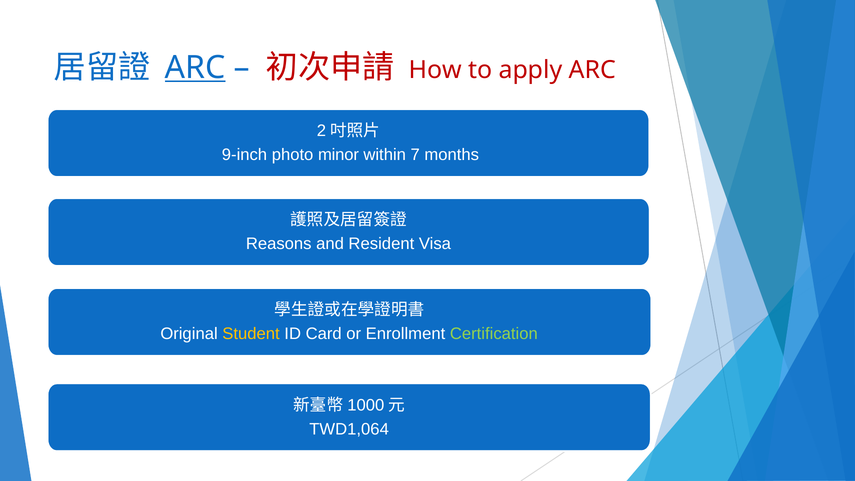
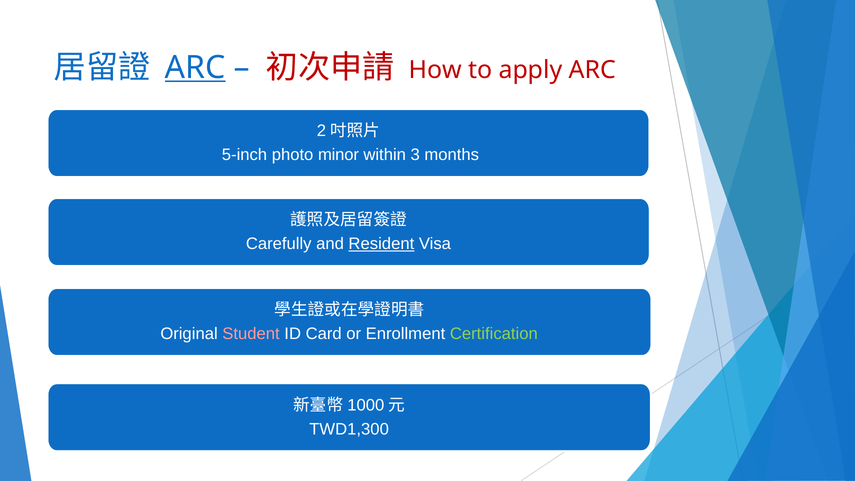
9-inch: 9-inch -> 5-inch
7: 7 -> 3
Reasons: Reasons -> Carefully
Resident underline: none -> present
Student colour: yellow -> pink
TWD1,064: TWD1,064 -> TWD1,300
